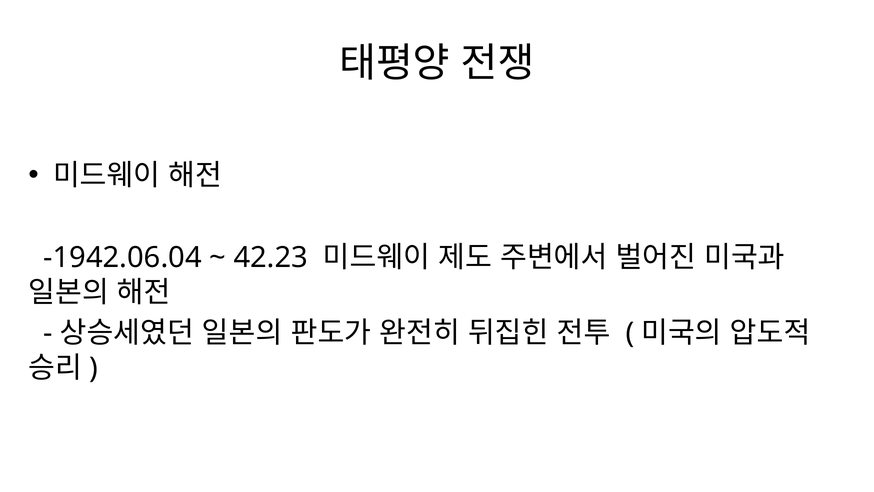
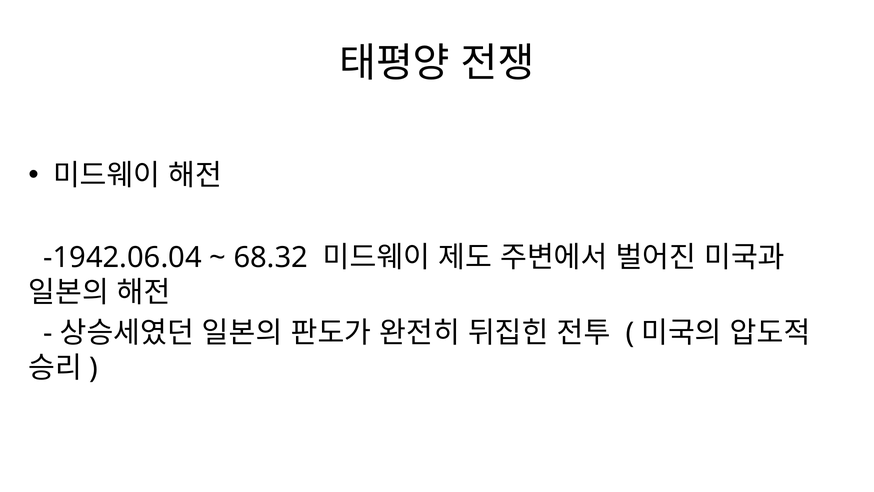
42.23: 42.23 -> 68.32
